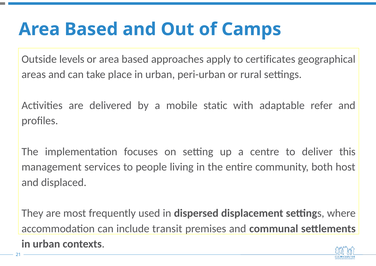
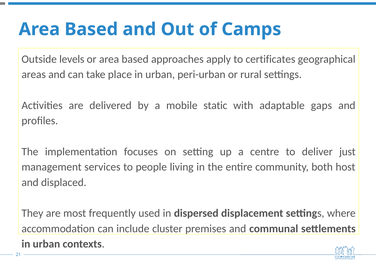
refer: refer -> gaps
this: this -> just
transit: transit -> cluster
